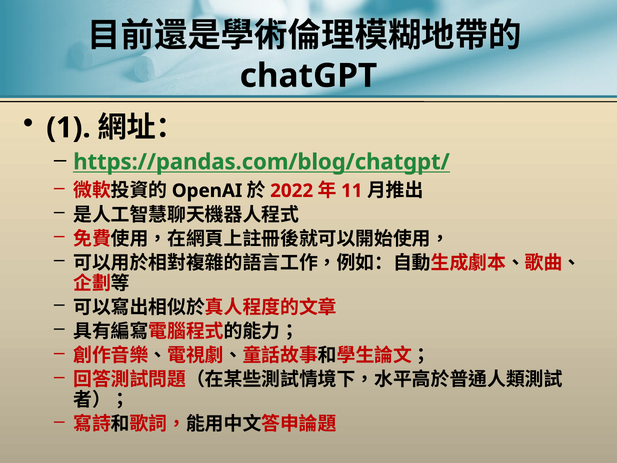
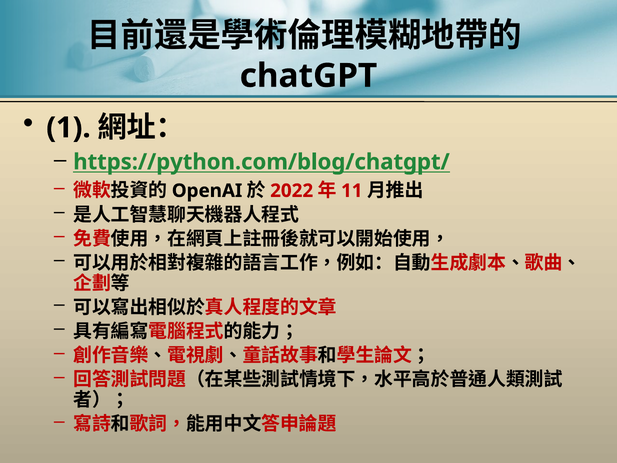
https://pandas.com/blog/chatgpt/: https://pandas.com/blog/chatgpt/ -> https://python.com/blog/chatgpt/
